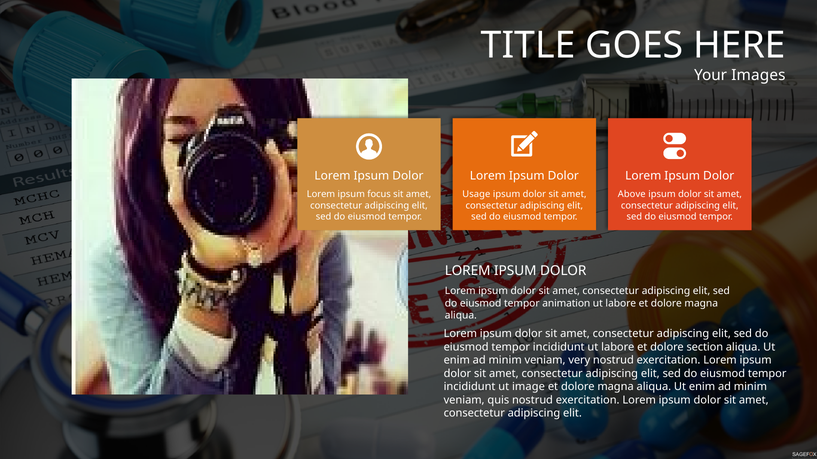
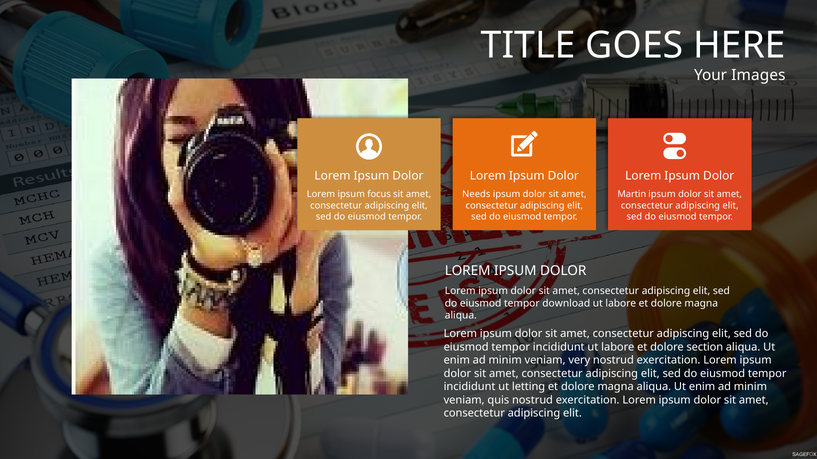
Usage: Usage -> Needs
Above: Above -> Martin
animation: animation -> download
image: image -> letting
